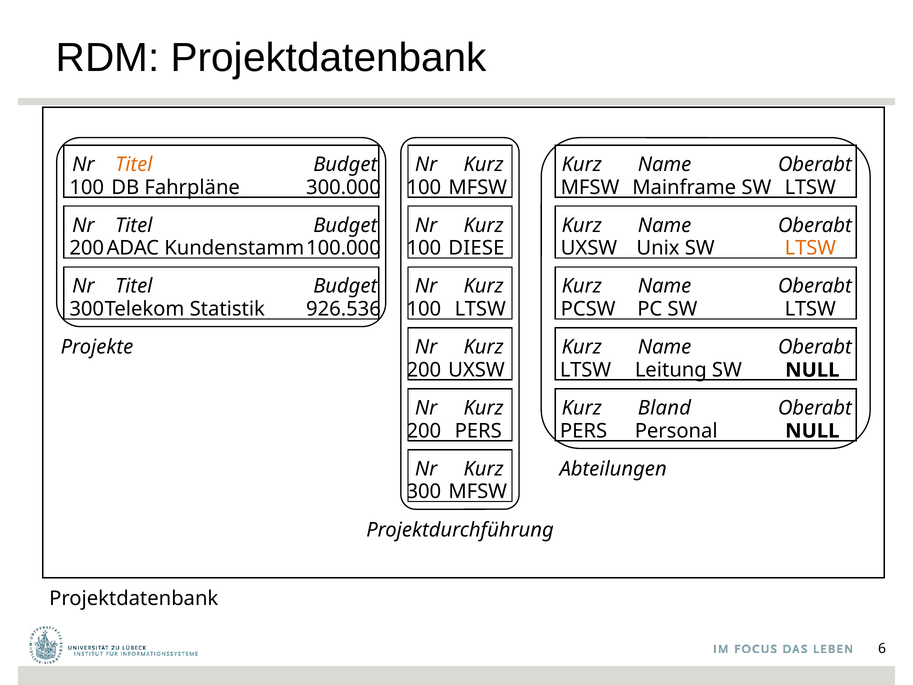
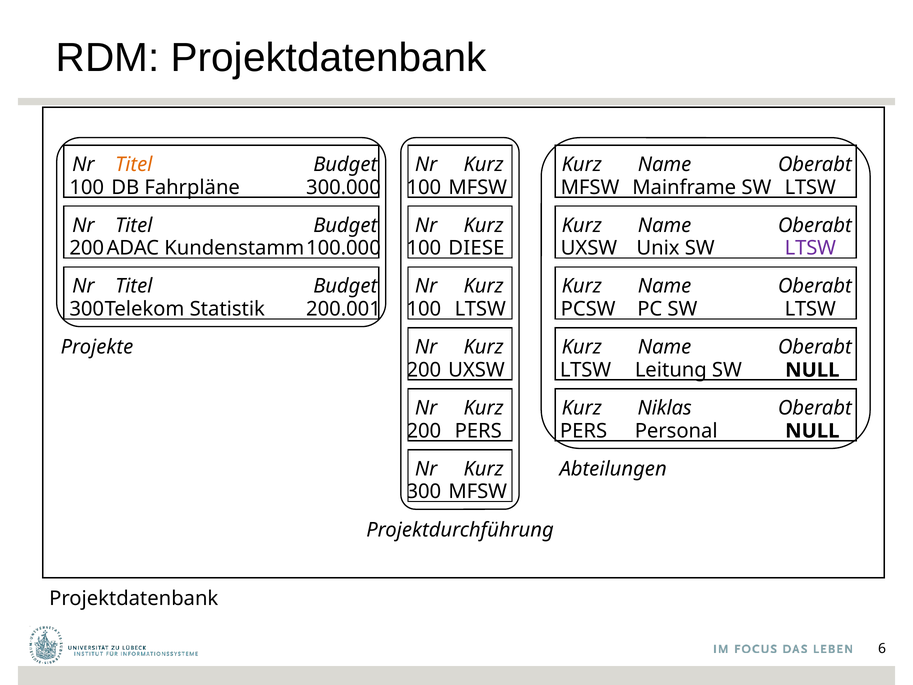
LTSW at (810, 248) colour: orange -> purple
926.536: 926.536 -> 200.001
Bland: Bland -> Niklas
